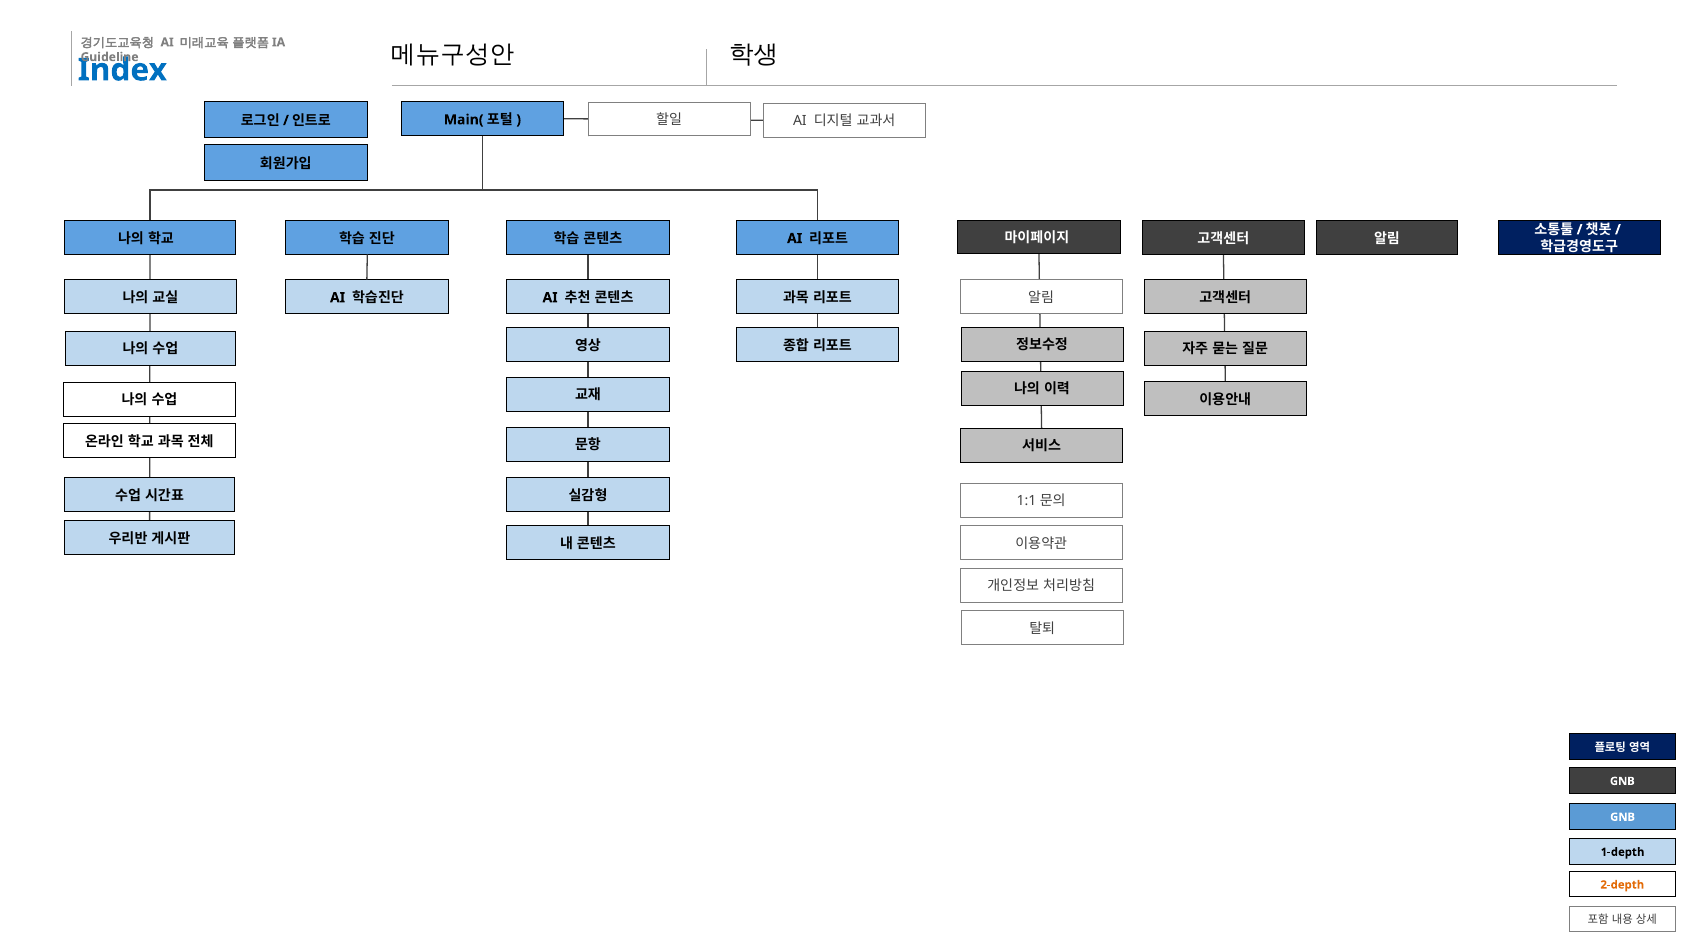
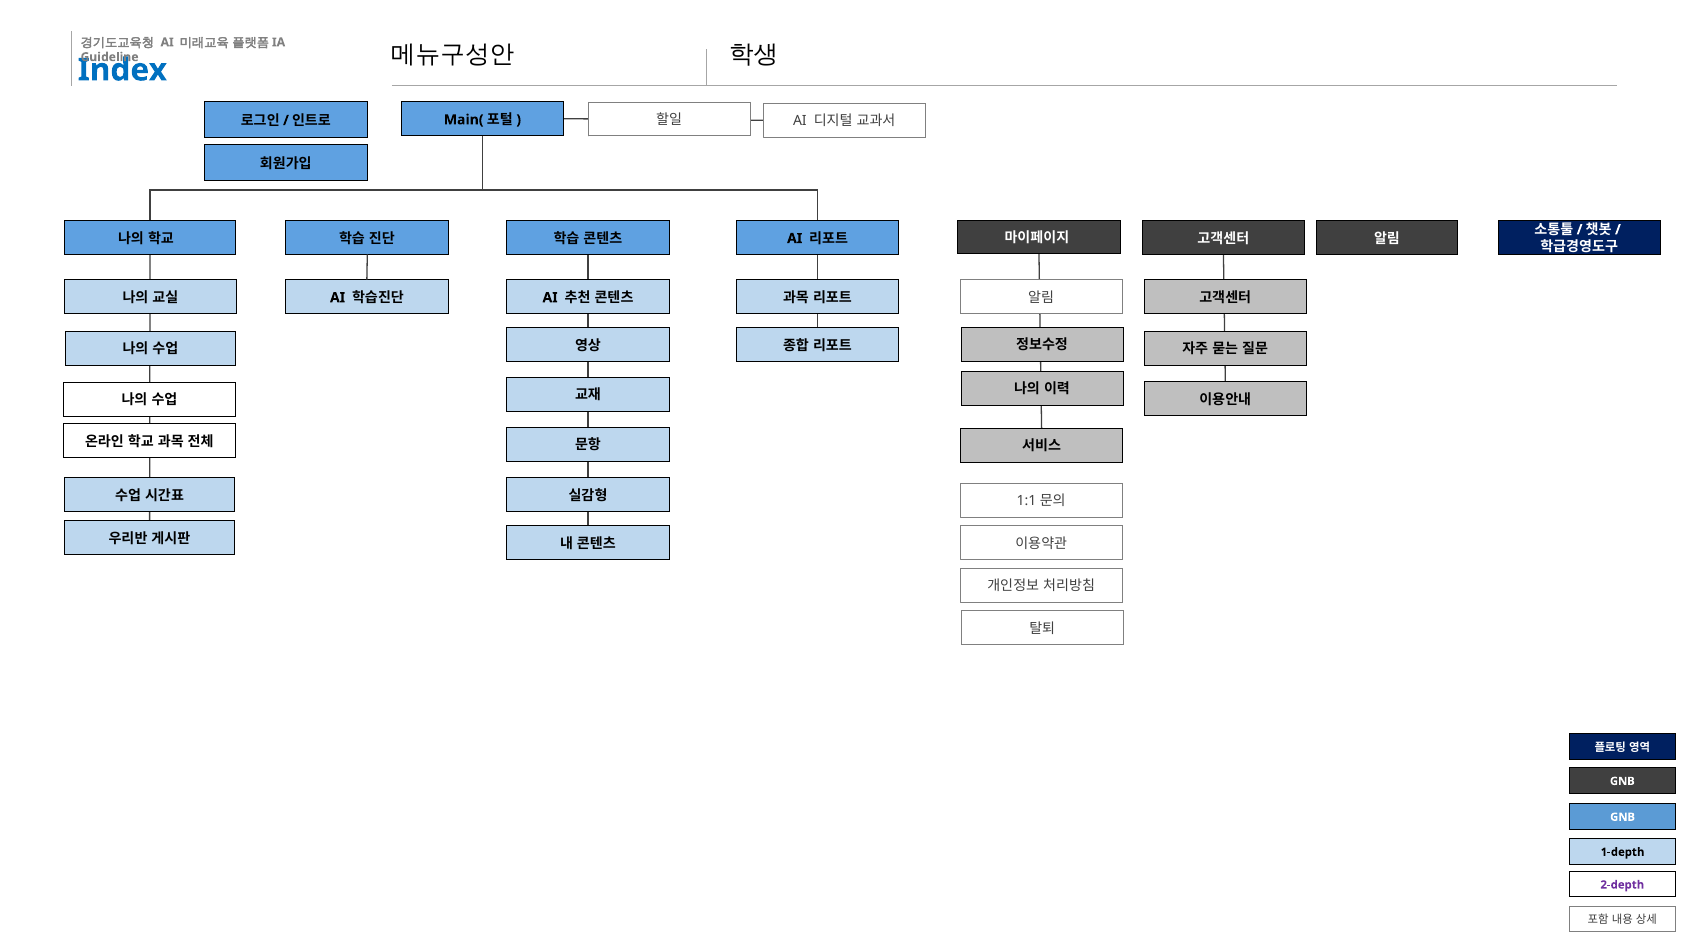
2-depth colour: orange -> purple
